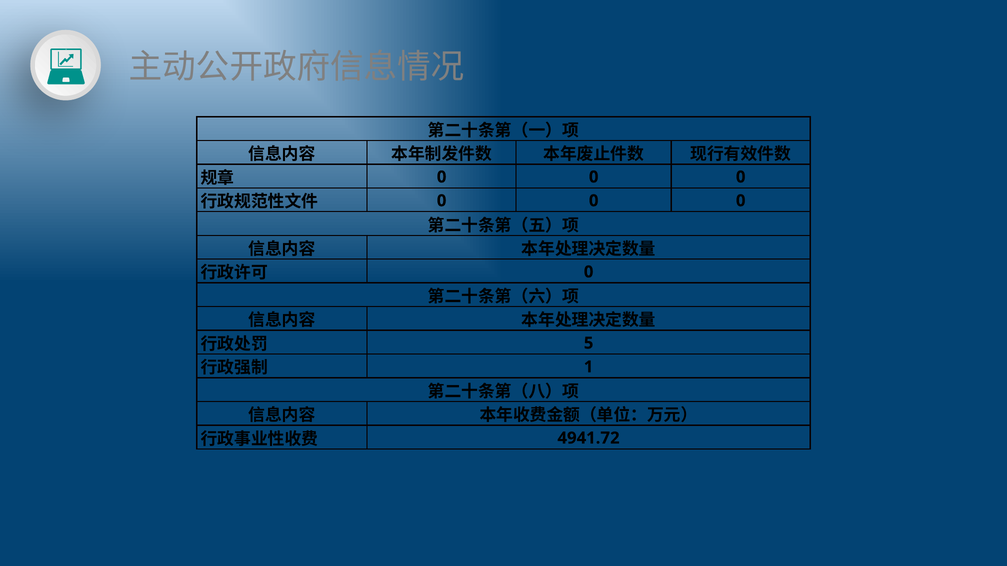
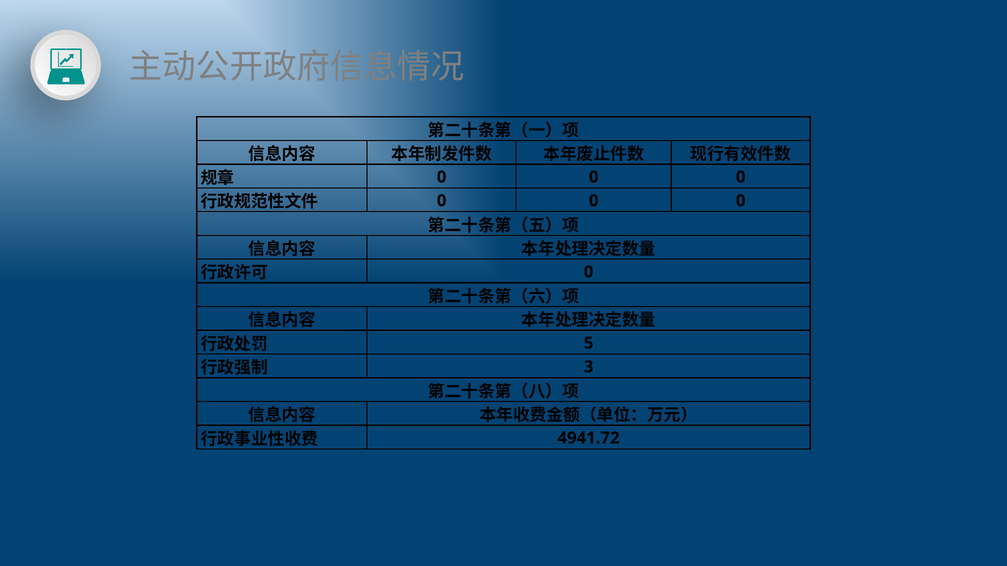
1: 1 -> 3
